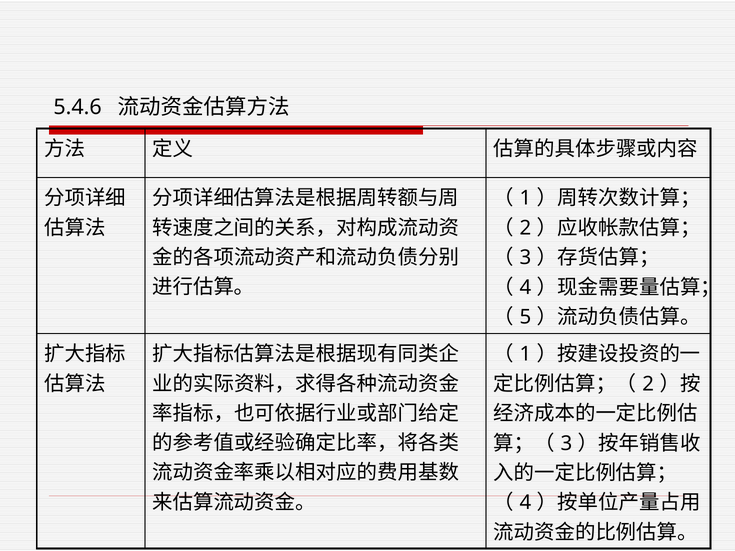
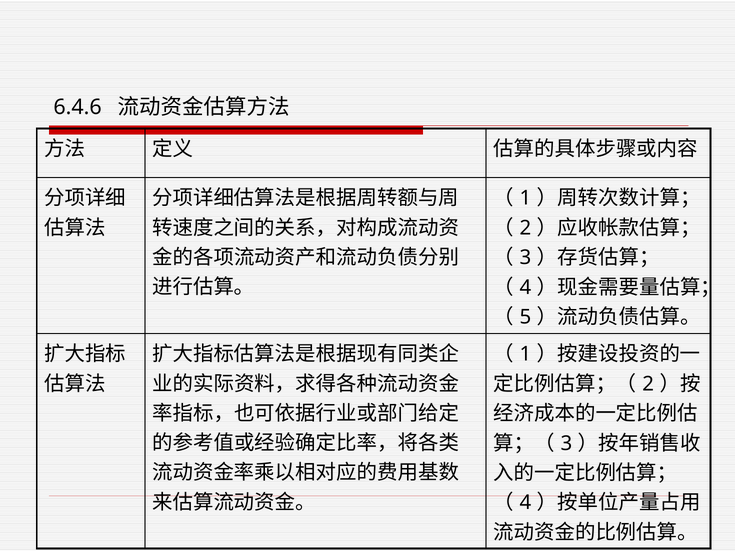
5.4.6: 5.4.6 -> 6.4.6
